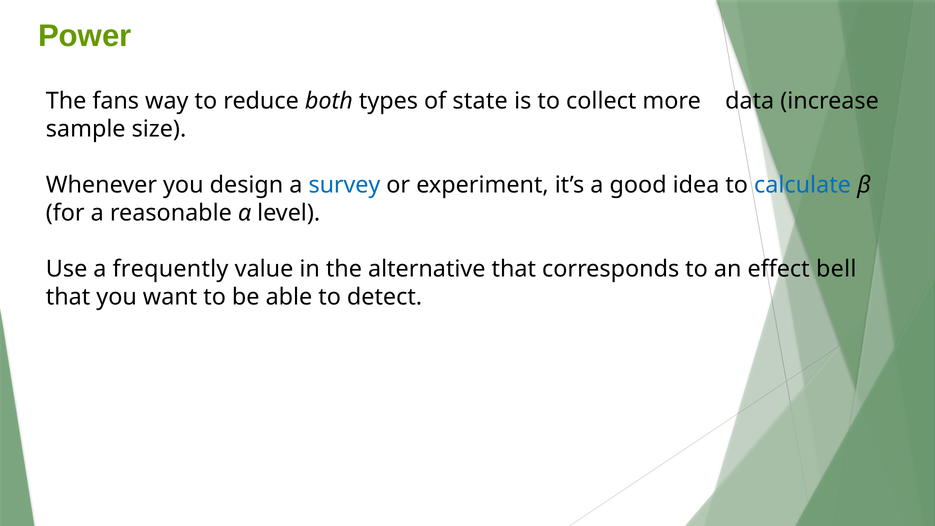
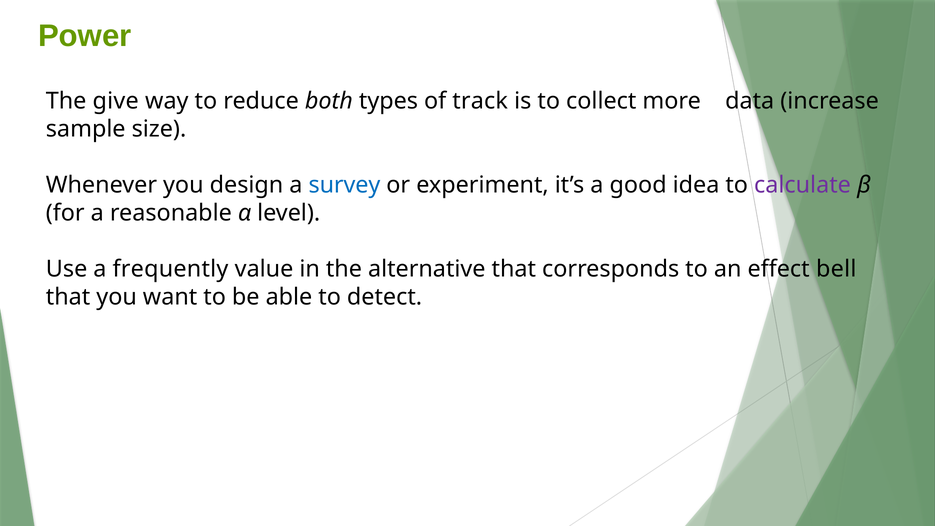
fans: fans -> give
state: state -> track
calculate colour: blue -> purple
